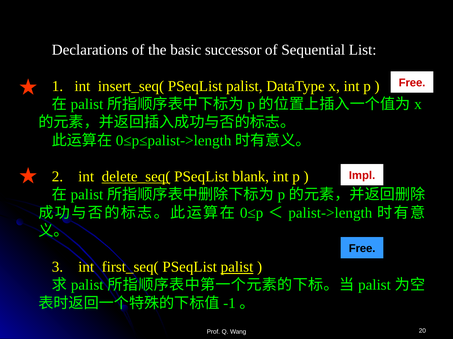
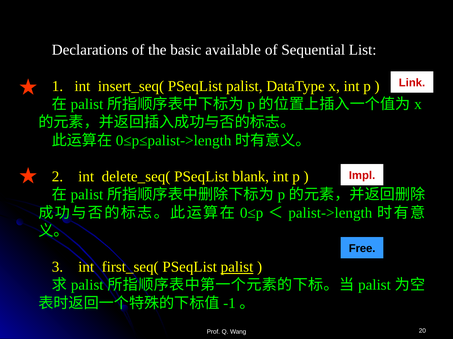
successor: successor -> available
Free at (412, 83): Free -> Link
delete_seq( underline: present -> none
